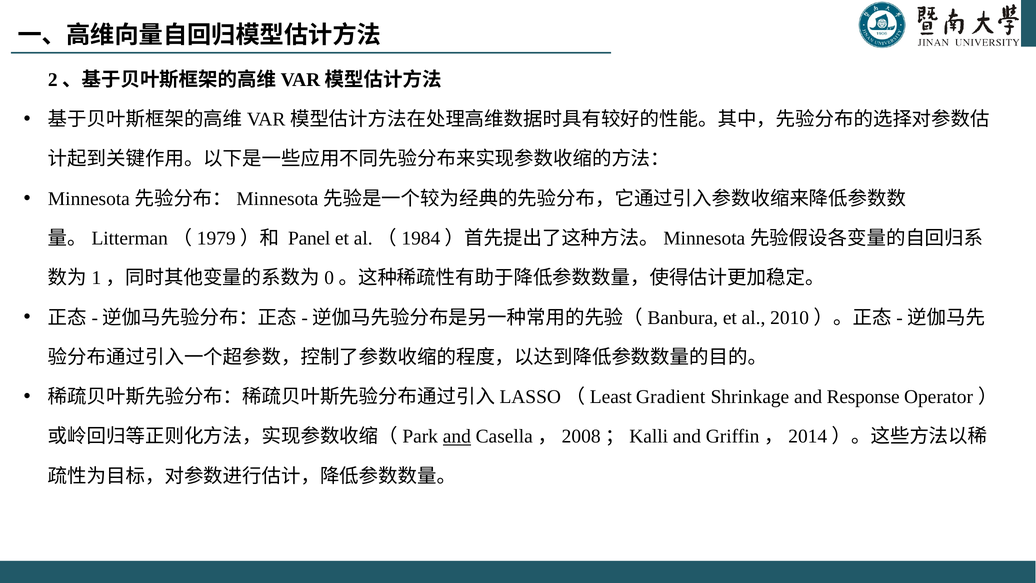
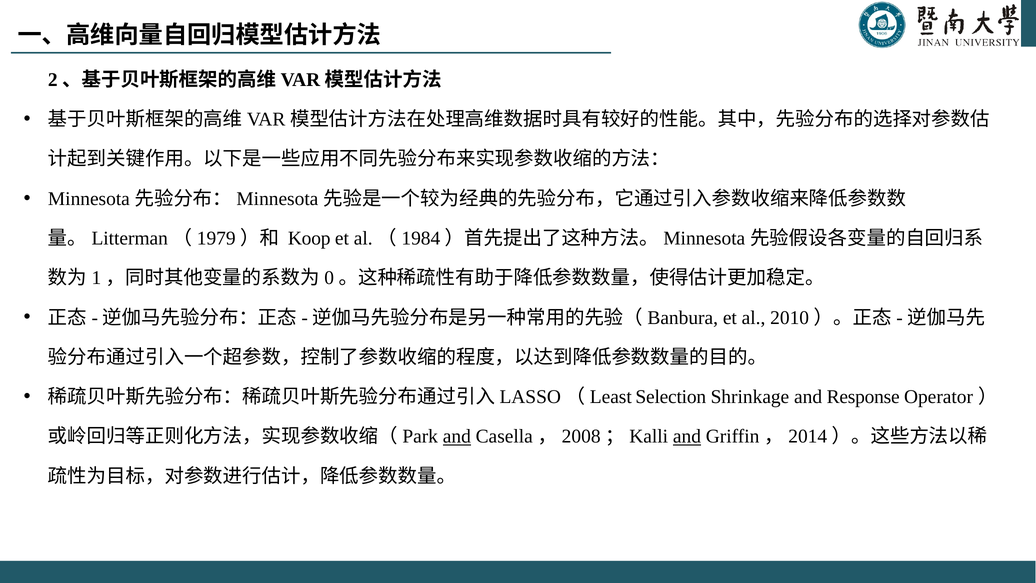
Panel: Panel -> Koop
Gradient: Gradient -> Selection
and at (687, 436) underline: none -> present
